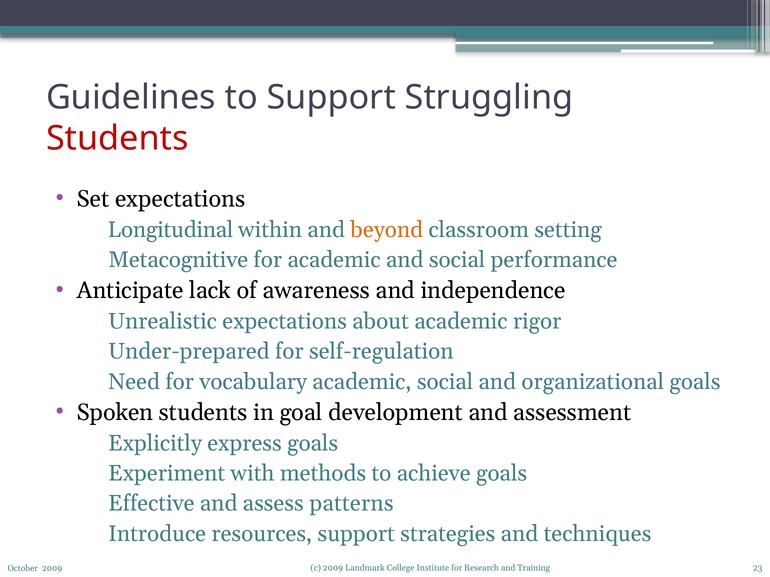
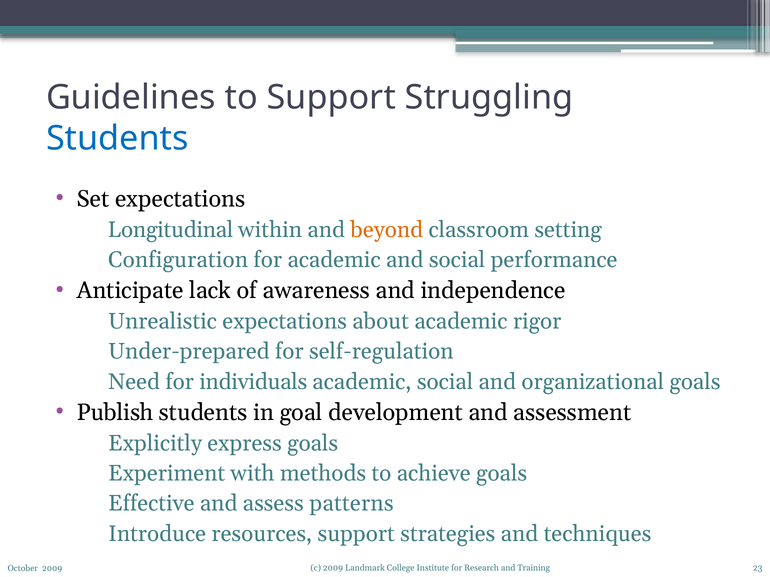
Students at (117, 138) colour: red -> blue
Metacognitive: Metacognitive -> Configuration
vocabulary: vocabulary -> individuals
Spoken: Spoken -> Publish
